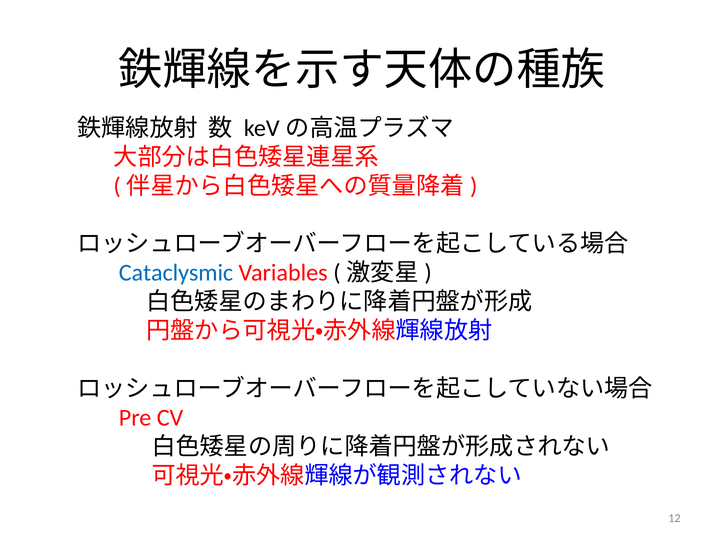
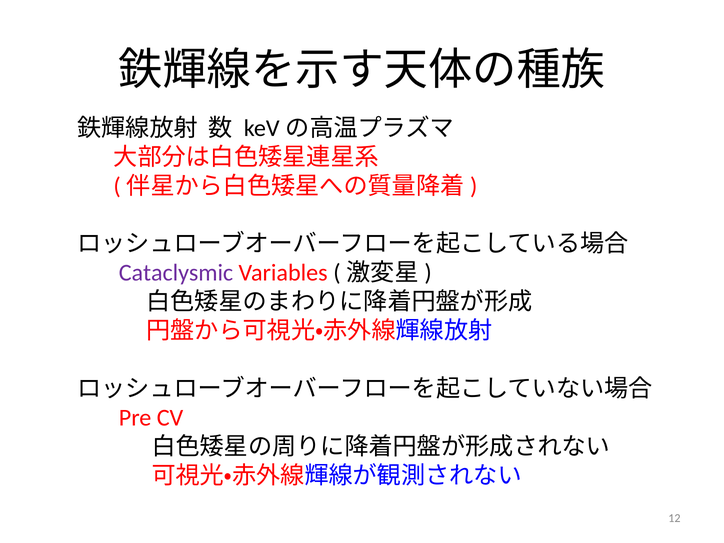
Cataclysmic colour: blue -> purple
